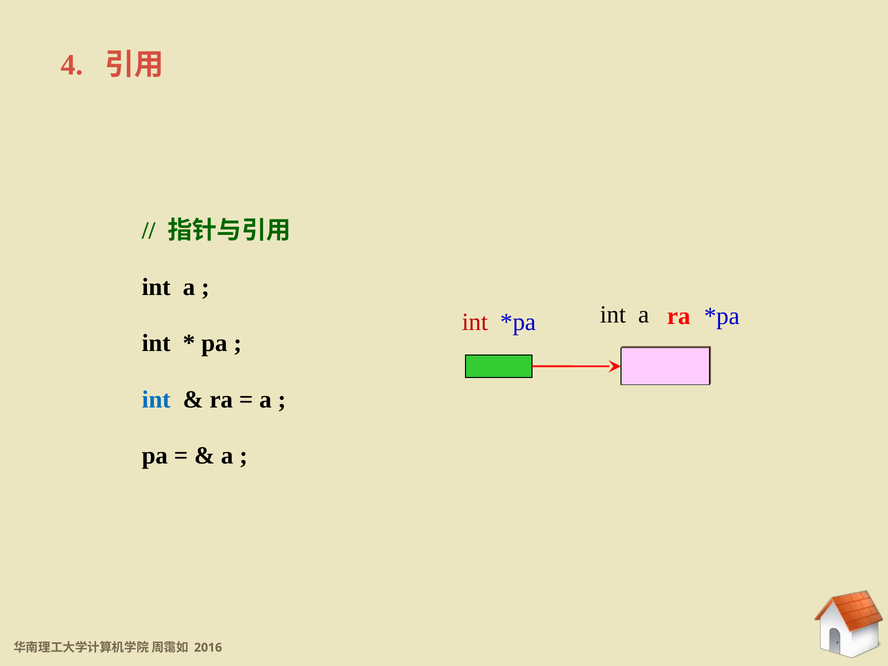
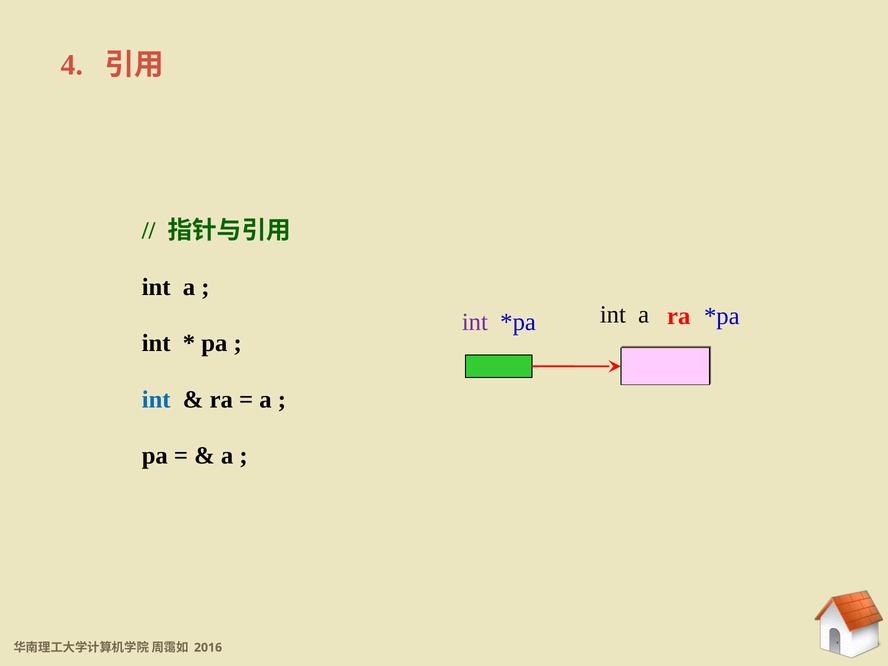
int at (475, 322) colour: red -> purple
